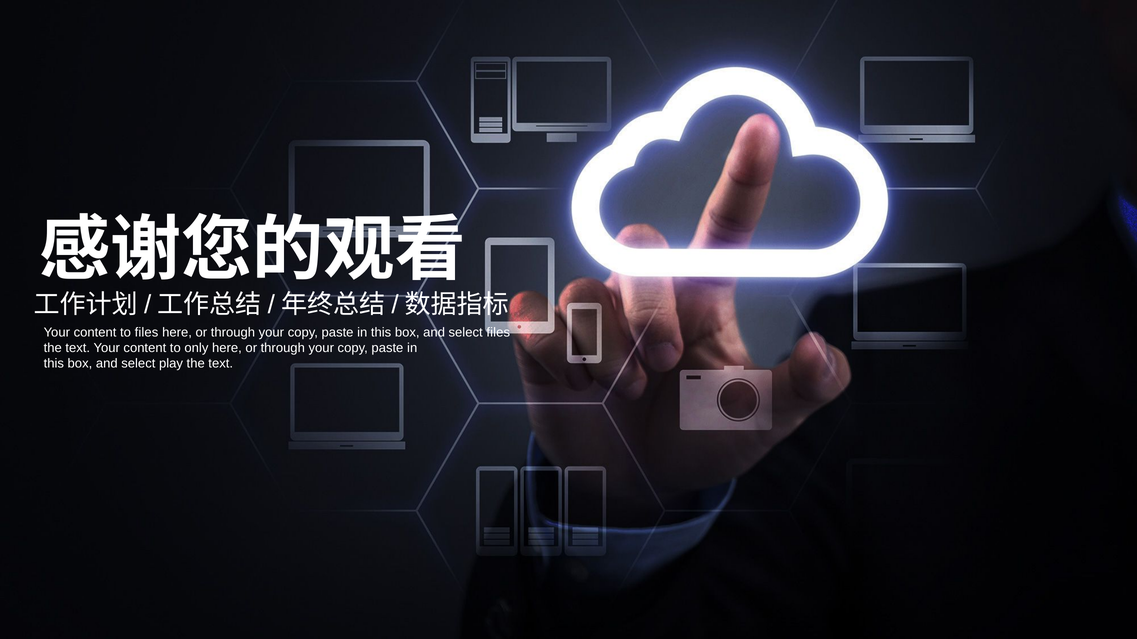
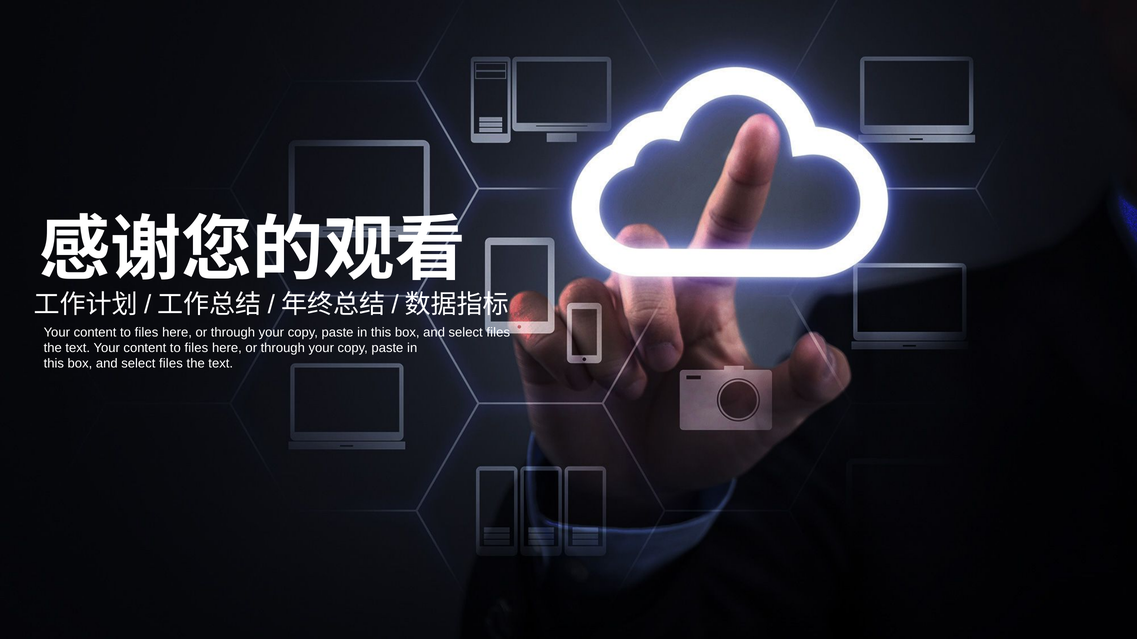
only at (196, 348): only -> files
play at (171, 364): play -> files
